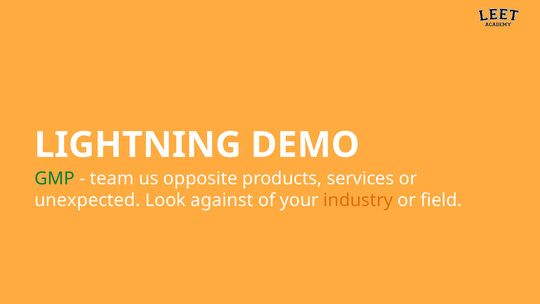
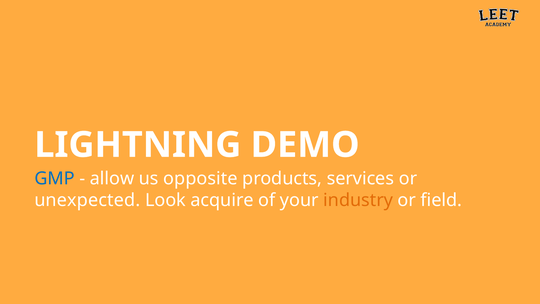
GMP colour: green -> blue
team: team -> allow
against: against -> acquire
